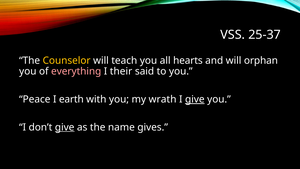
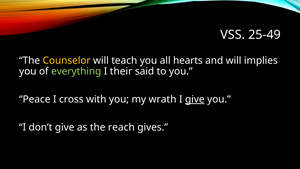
25-37: 25-37 -> 25-49
orphan: orphan -> implies
everything colour: pink -> light green
earth: earth -> cross
give at (65, 127) underline: present -> none
name: name -> reach
